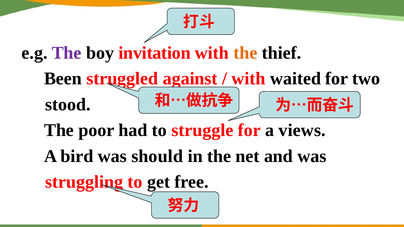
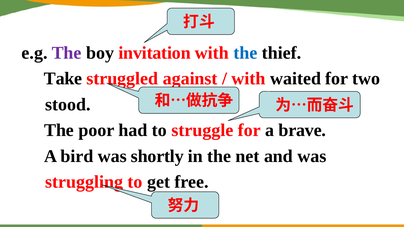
the at (245, 53) colour: orange -> blue
Been: Been -> Take
views: views -> brave
should: should -> shortly
